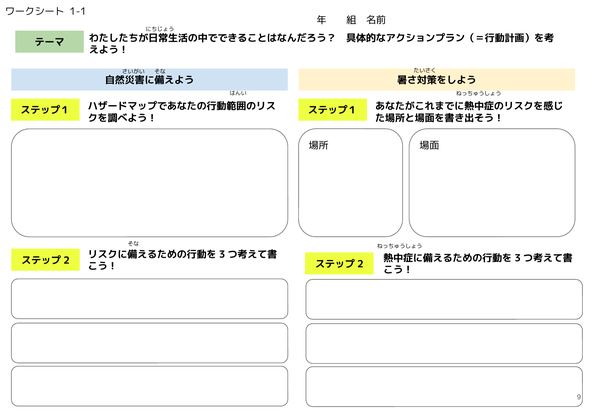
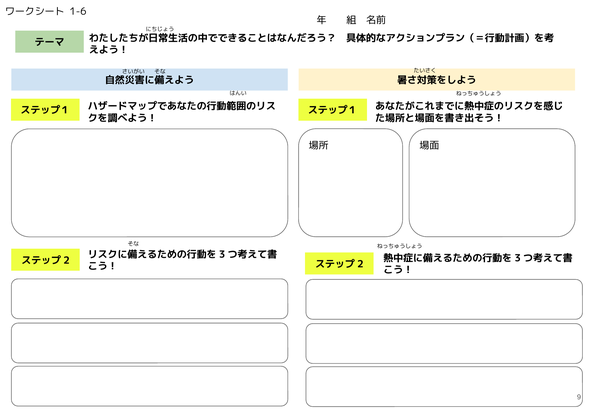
1-1: 1-1 -> 1-6
